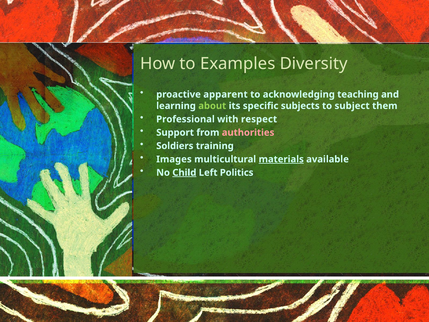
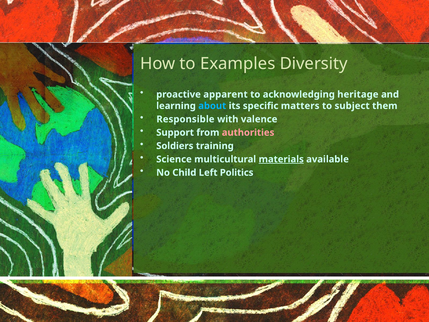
teaching: teaching -> heritage
about colour: light green -> light blue
subjects: subjects -> matters
Professional: Professional -> Responsible
respect: respect -> valence
Images: Images -> Science
Child underline: present -> none
